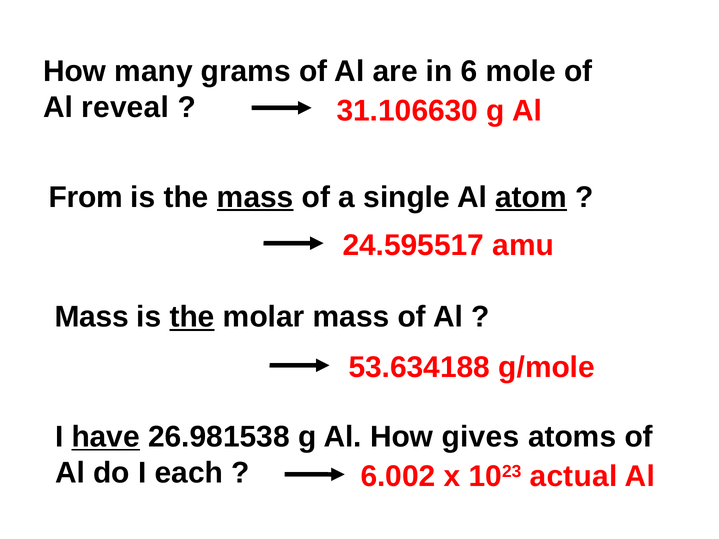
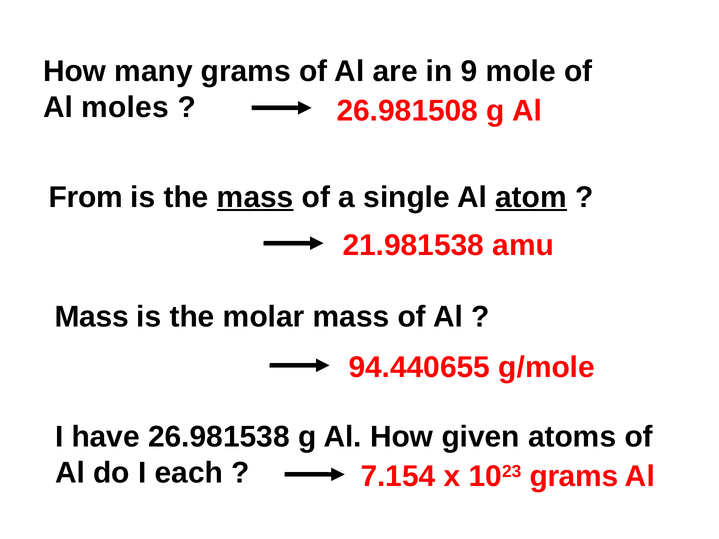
6: 6 -> 9
reveal: reveal -> moles
31.106630: 31.106630 -> 26.981508
24.595517: 24.595517 -> 21.981538
the at (192, 317) underline: present -> none
53.634188: 53.634188 -> 94.440655
have underline: present -> none
gives: gives -> given
6.002: 6.002 -> 7.154
1023 actual: actual -> grams
